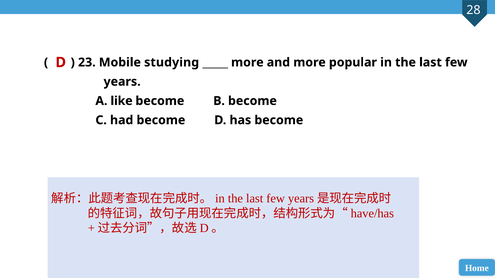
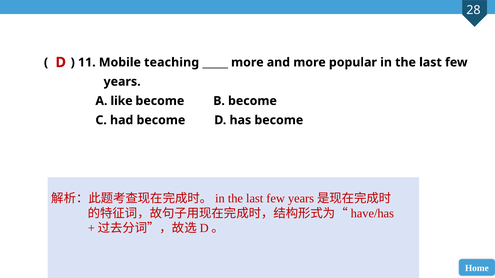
23: 23 -> 11
studying: studying -> teaching
